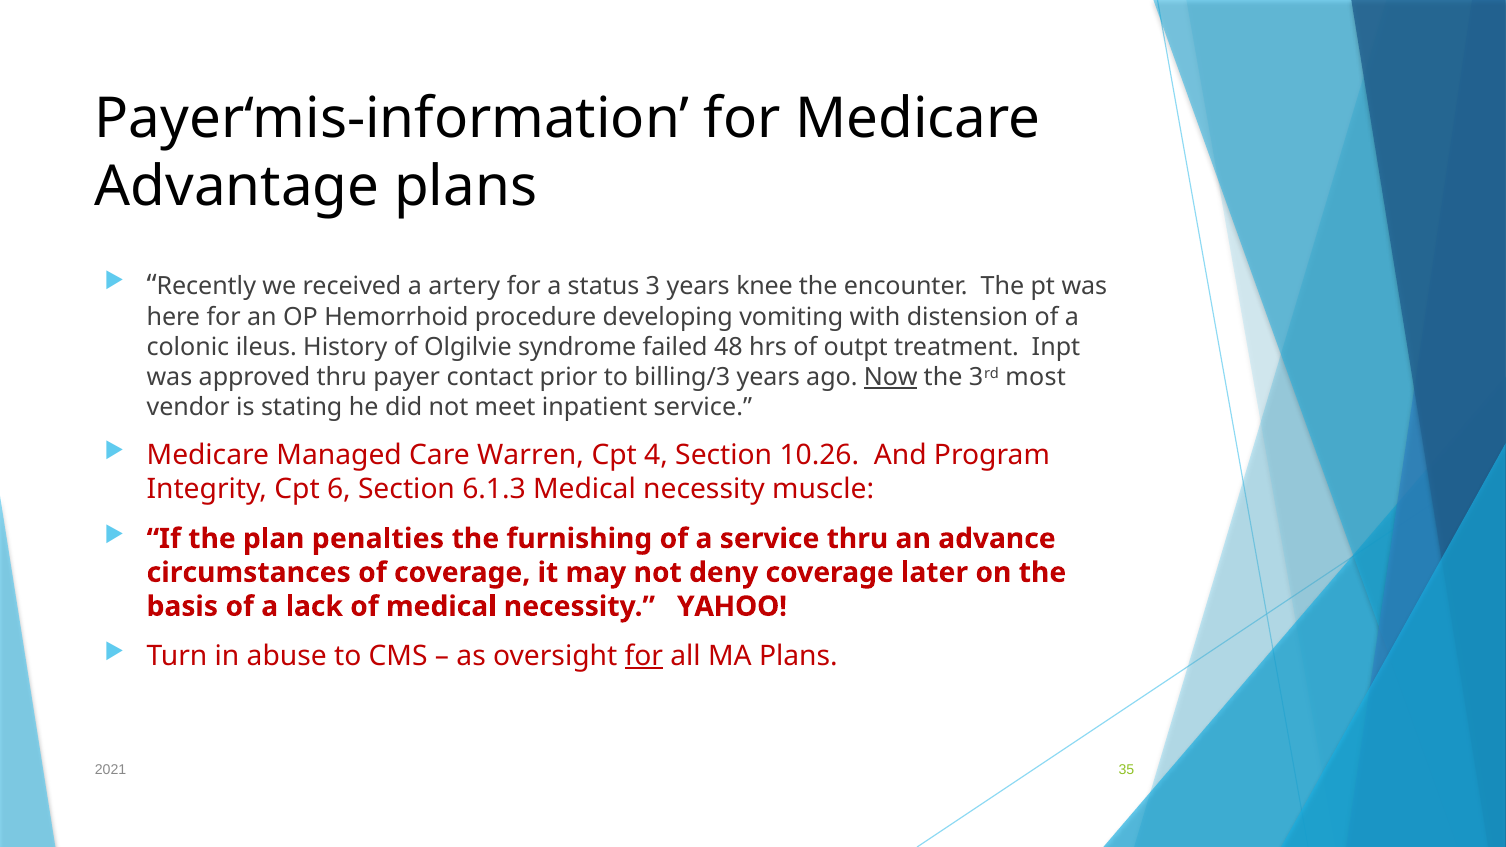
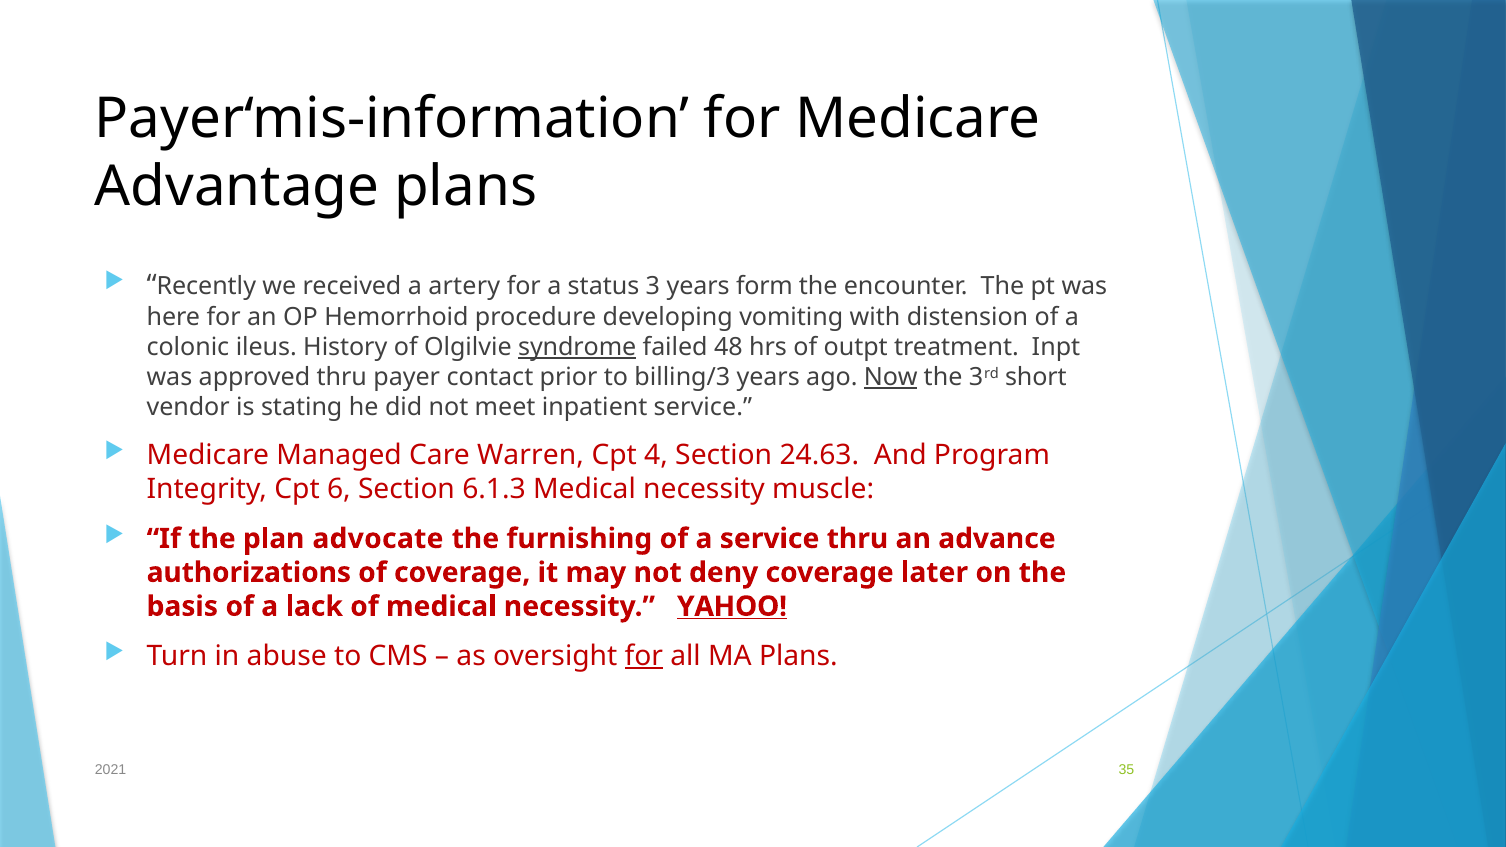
knee: knee -> form
syndrome underline: none -> present
most: most -> short
10.26: 10.26 -> 24.63
penalties: penalties -> advocate
circumstances: circumstances -> authorizations
YAHOO underline: none -> present
